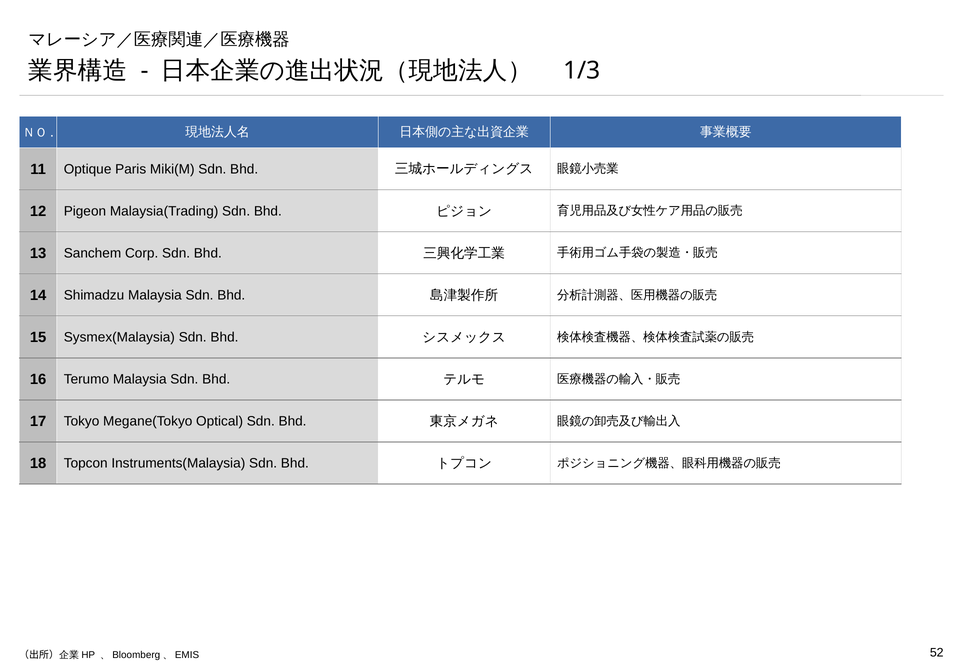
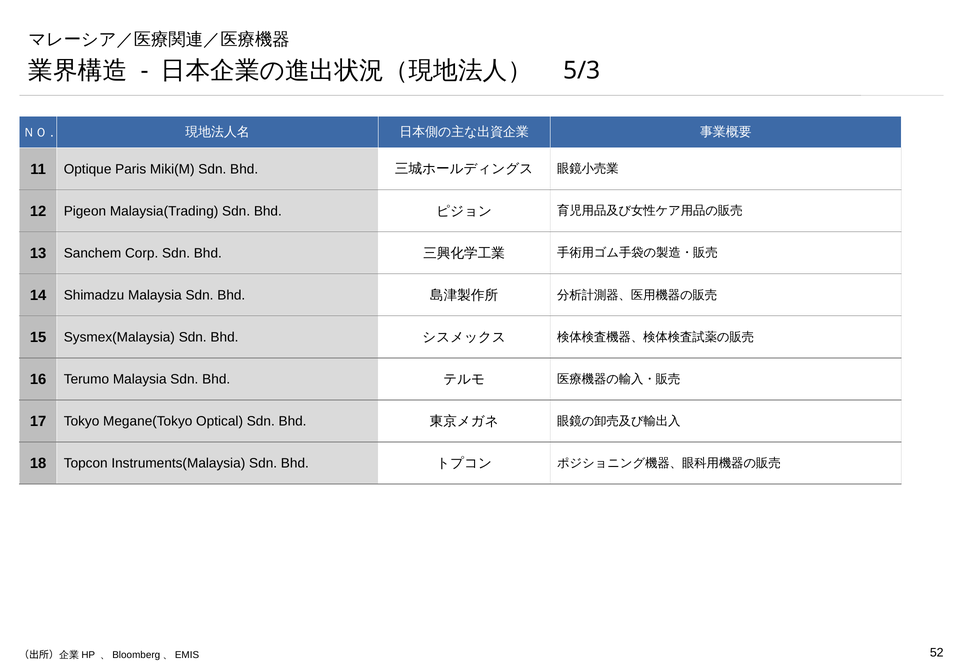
1/3: 1/3 -> 5/3
